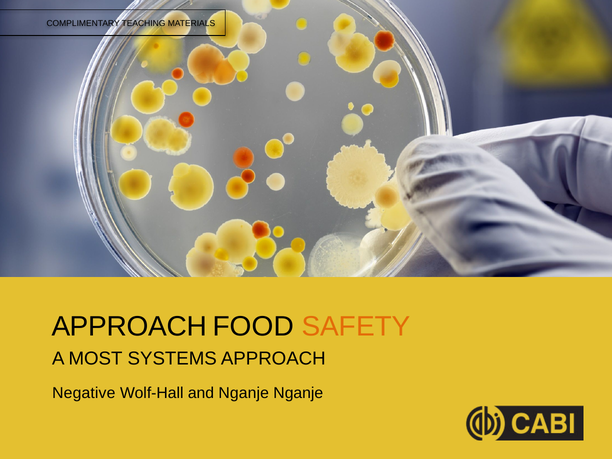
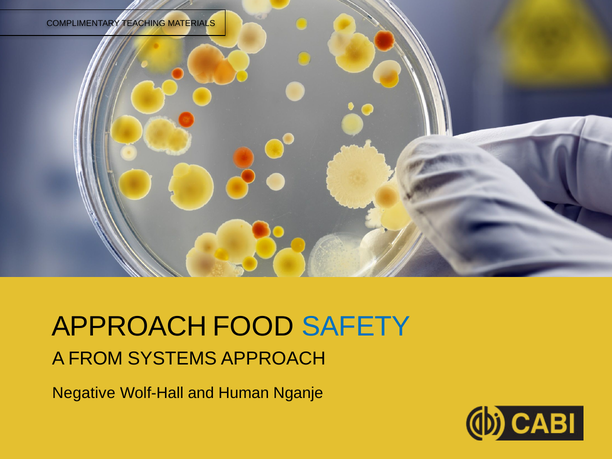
SAFETY colour: orange -> blue
MOST: MOST -> FROM
and Nganje: Nganje -> Human
